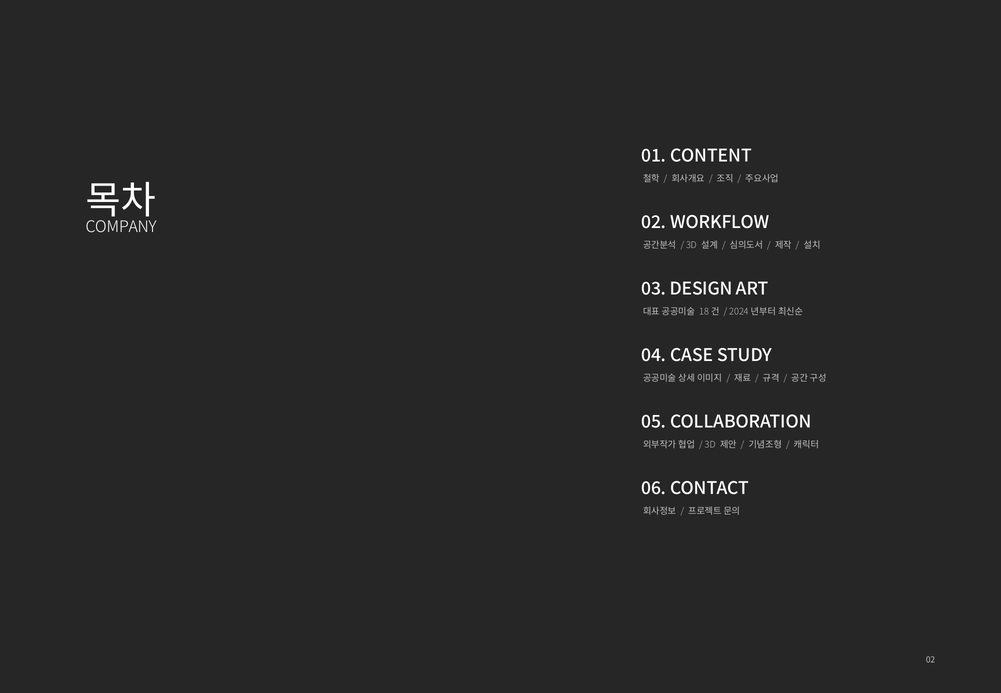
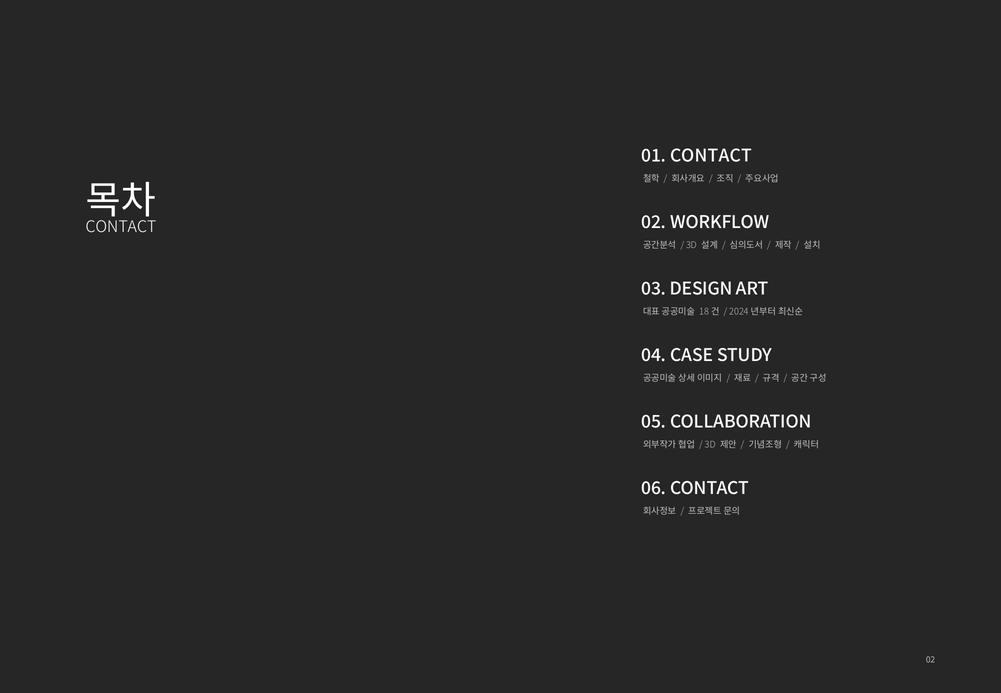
01 CONTENT: CONTENT -> CONTACT
COMPANY at (121, 227): COMPANY -> CONTACT
